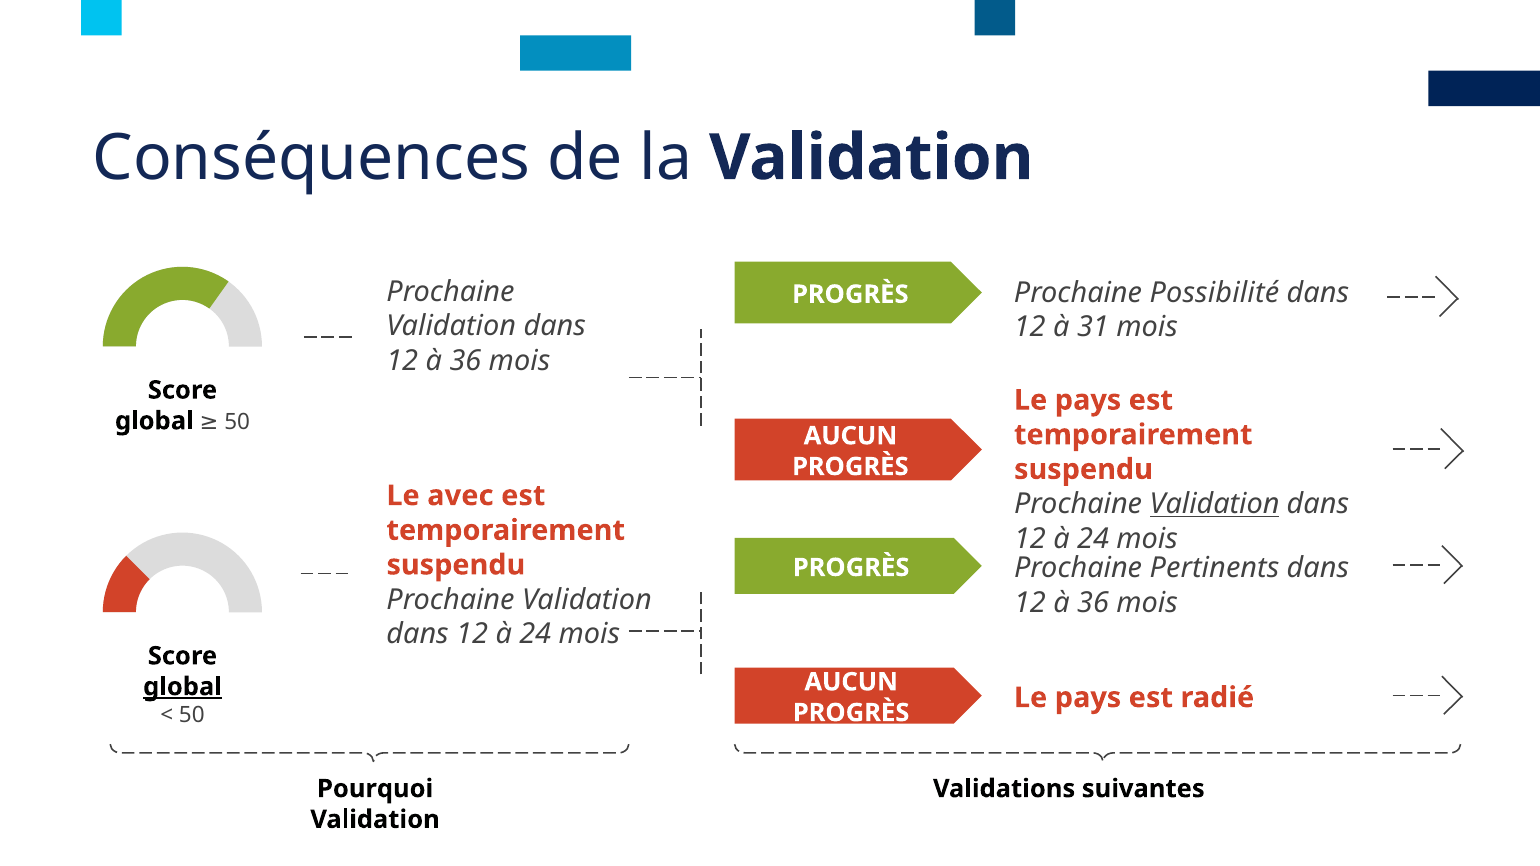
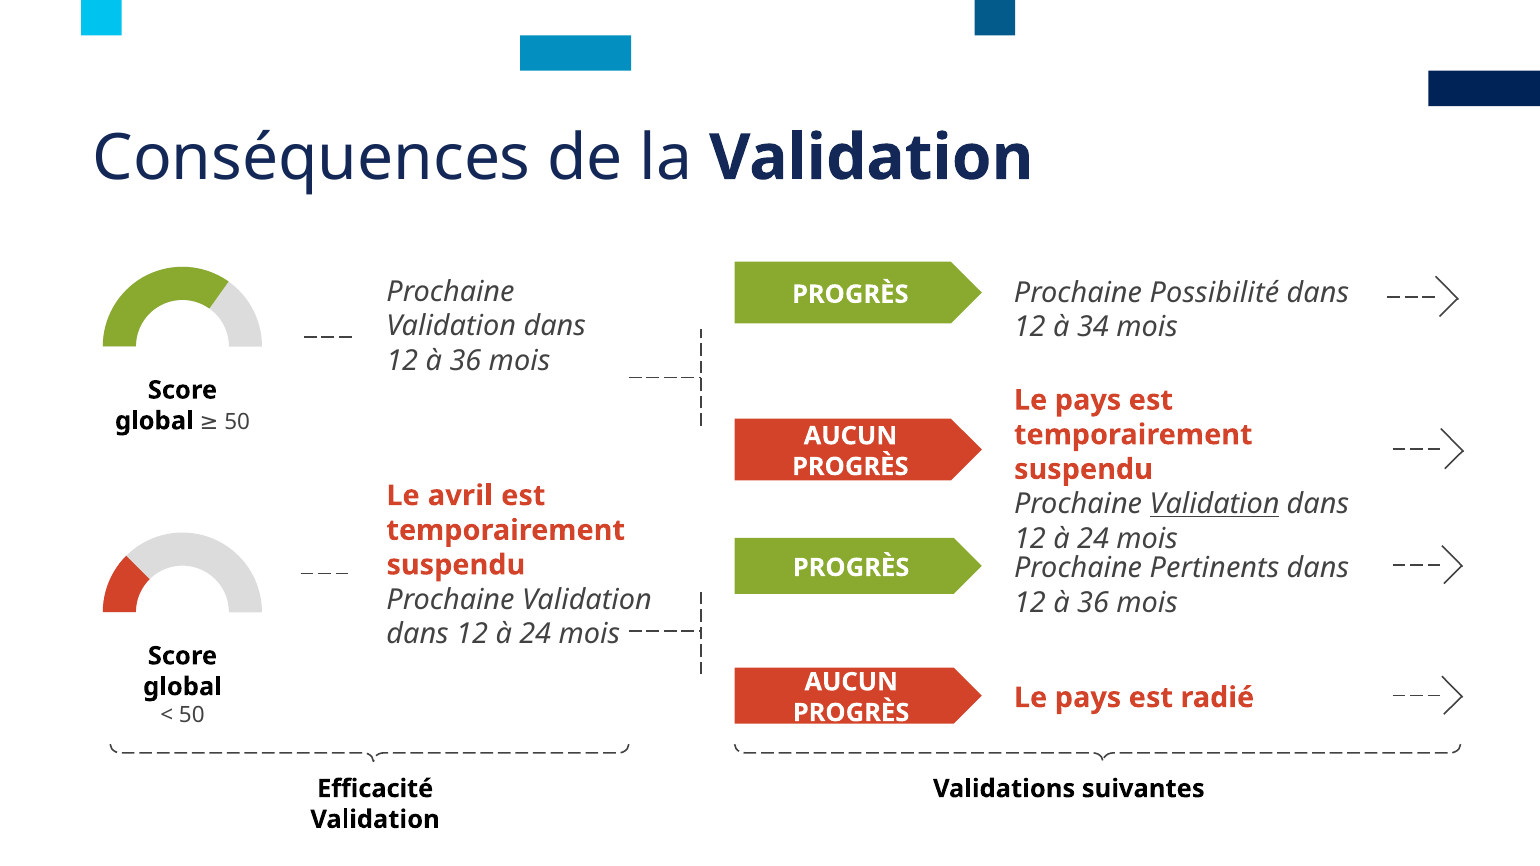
31: 31 -> 34
avec: avec -> avril
global at (182, 687) underline: present -> none
Pourquoi: Pourquoi -> Efficacité
